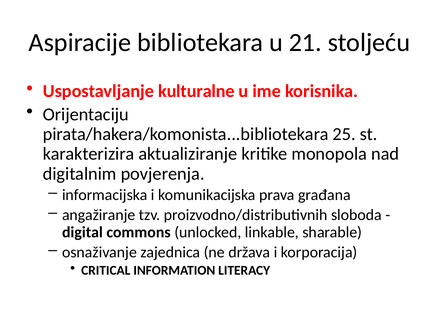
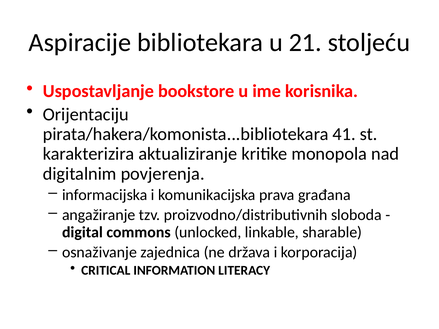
kulturalne: kulturalne -> bookstore
25: 25 -> 41
